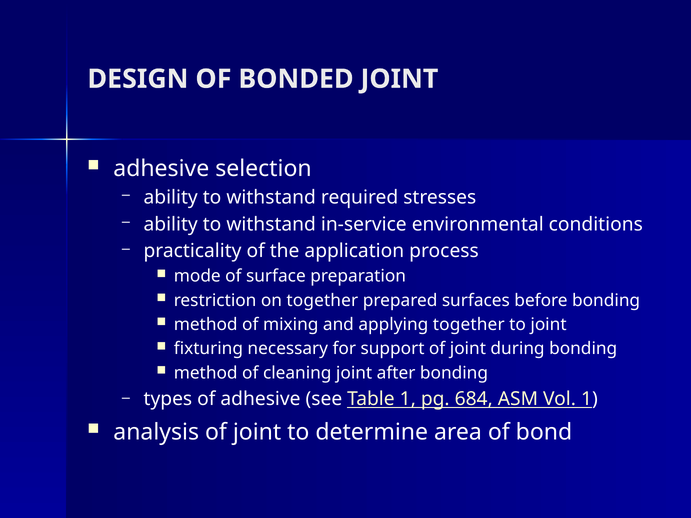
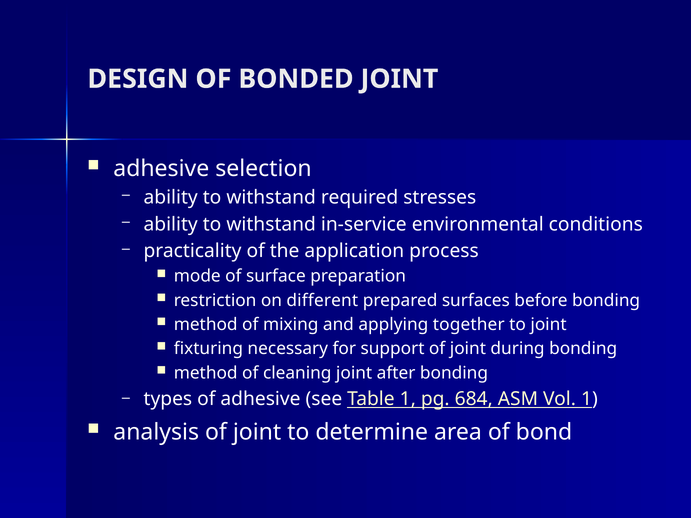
on together: together -> different
